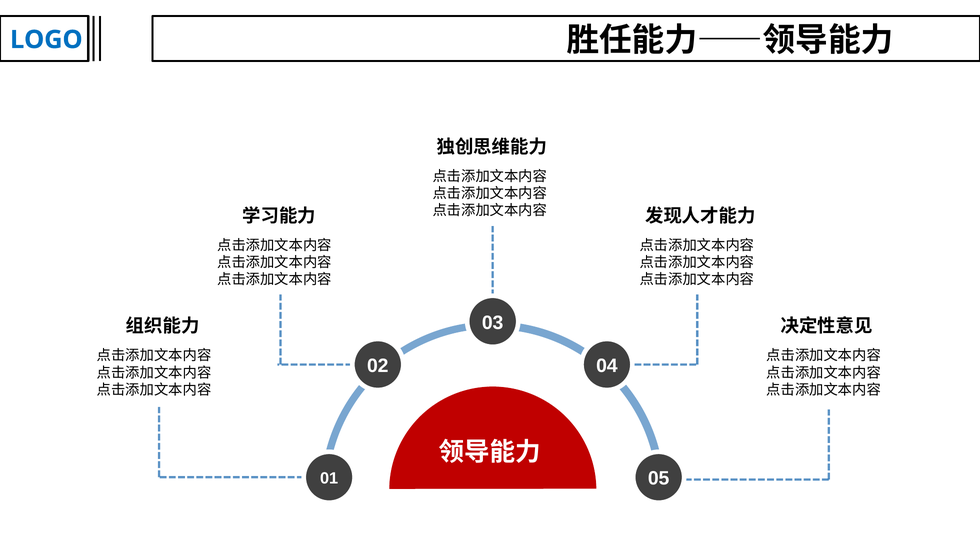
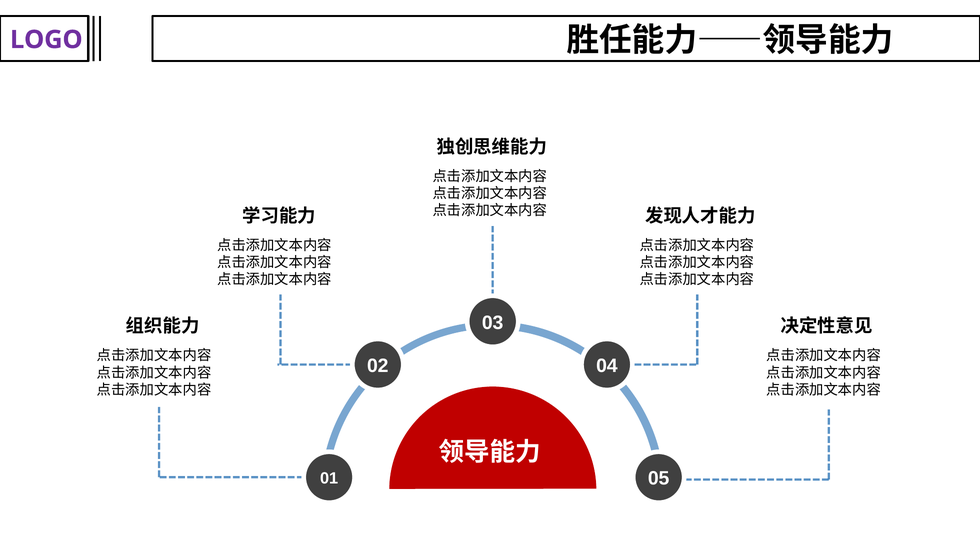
LOGO colour: blue -> purple
